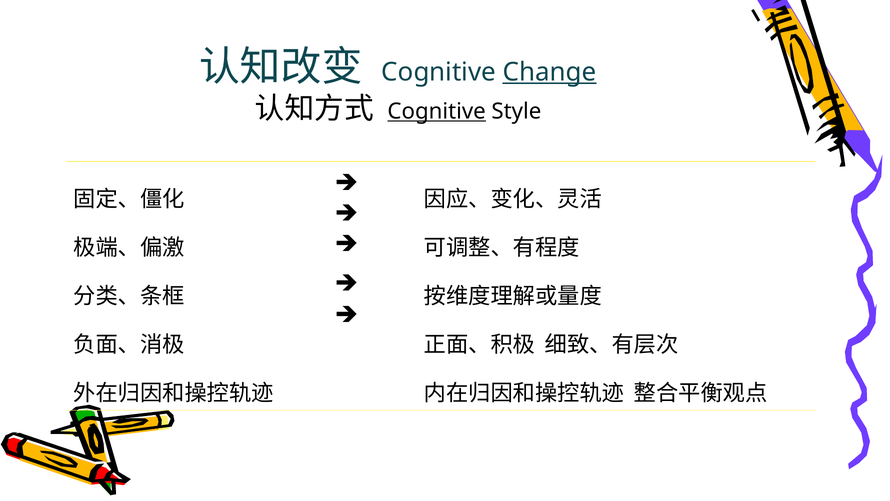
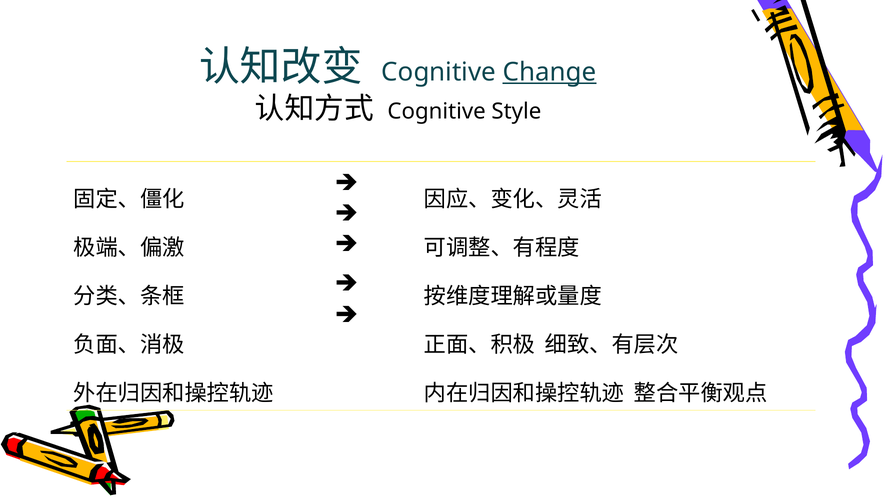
Cognitive at (437, 111) underline: present -> none
